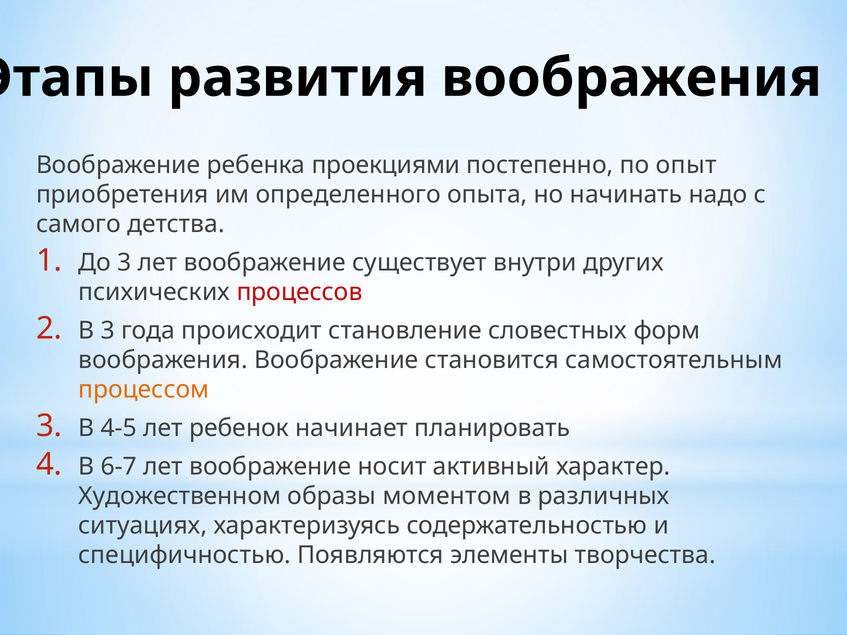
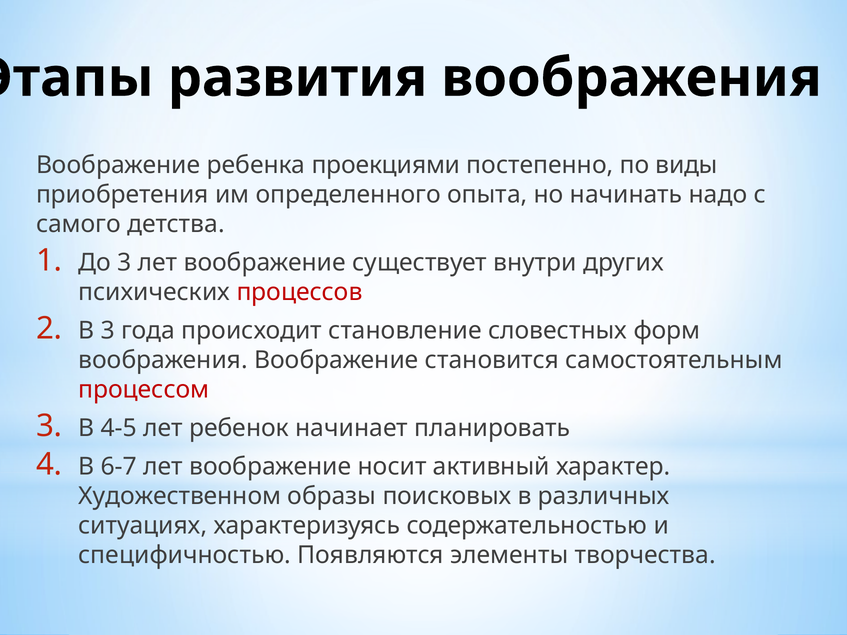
опыт: опыт -> виды
процессом colour: orange -> red
моментом: моментом -> поисковых
